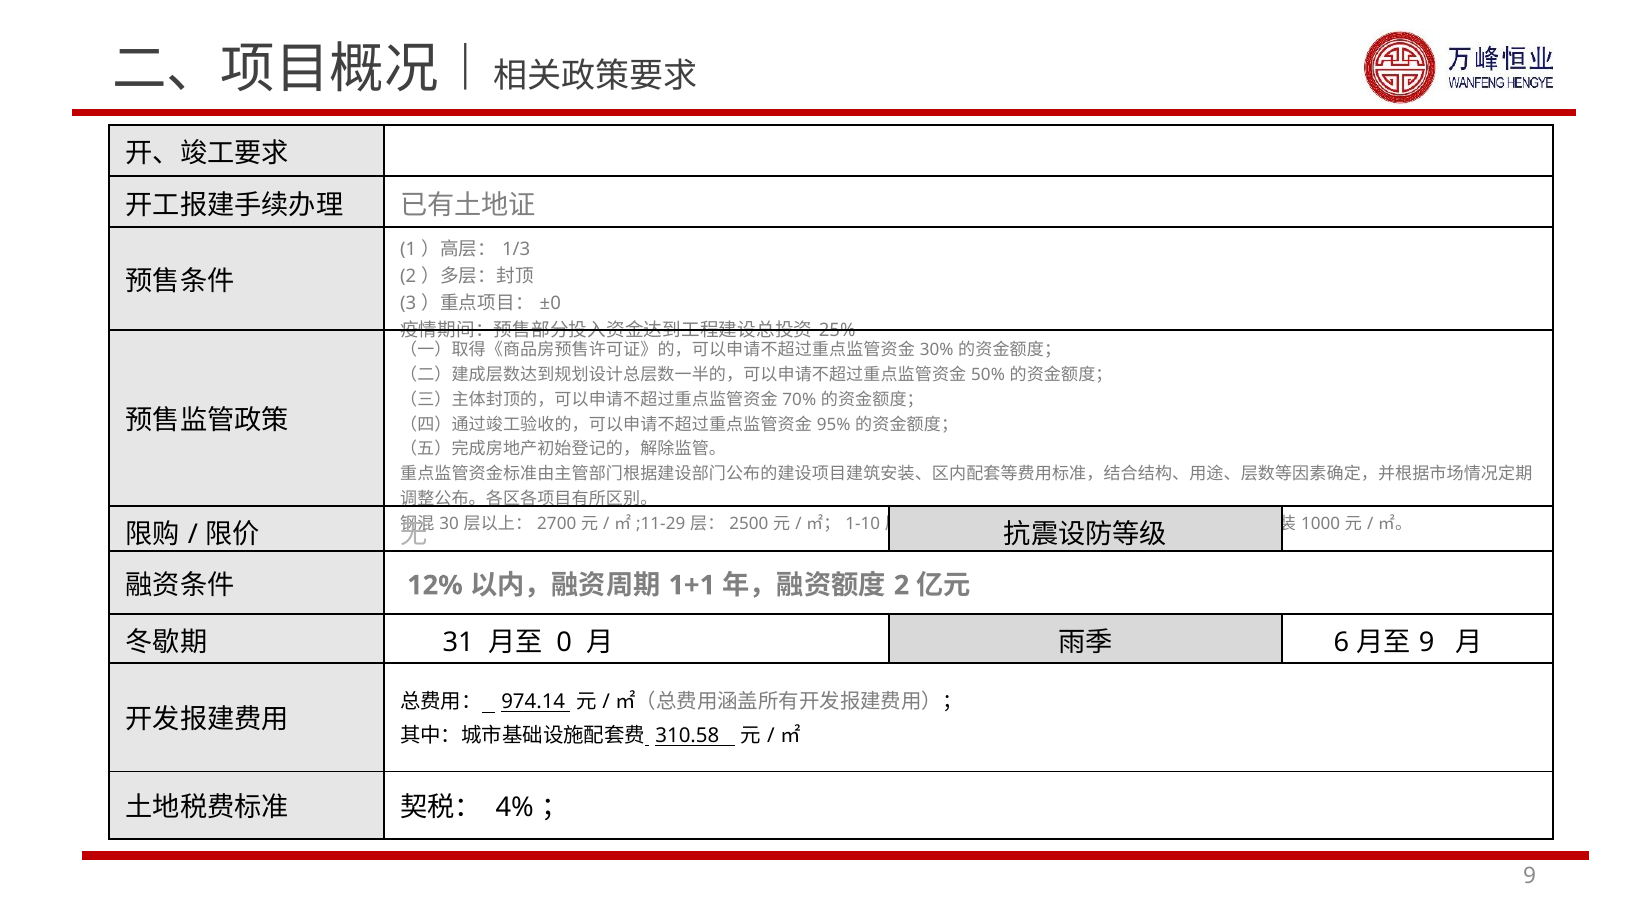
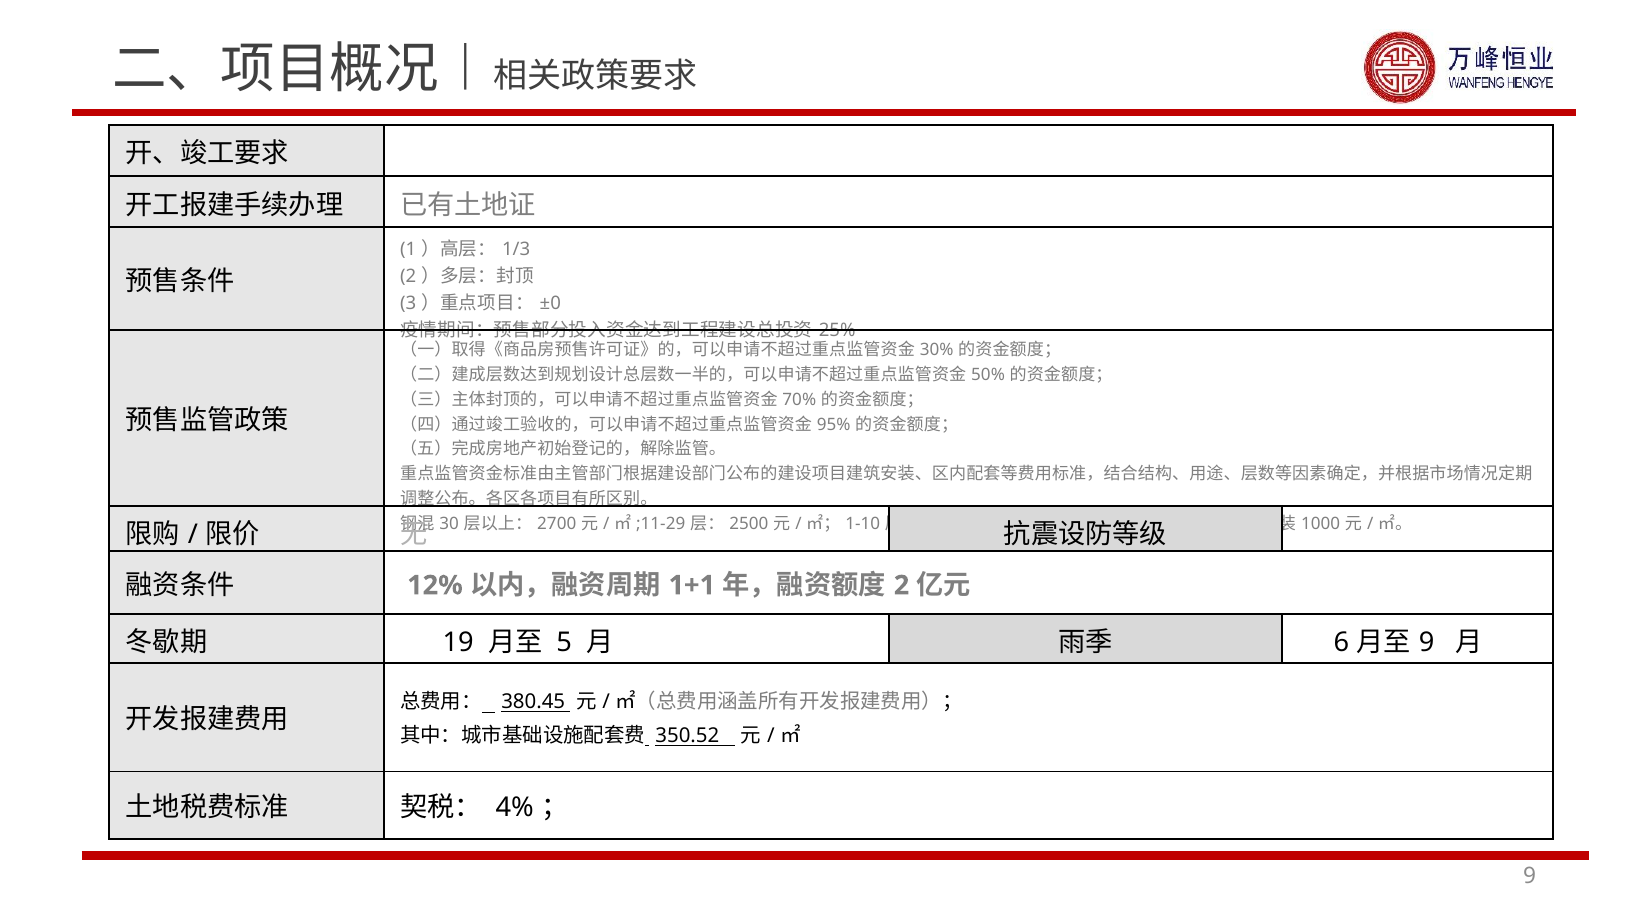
31: 31 -> 19
0: 0 -> 5
974.14: 974.14 -> 380.45
310.58: 310.58 -> 350.52
